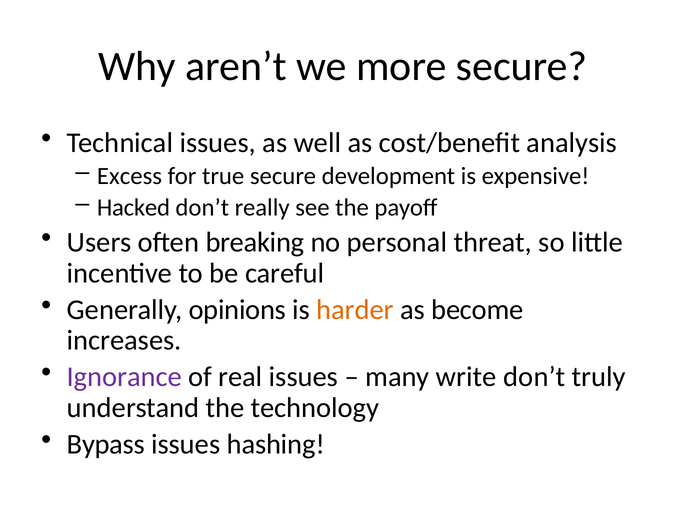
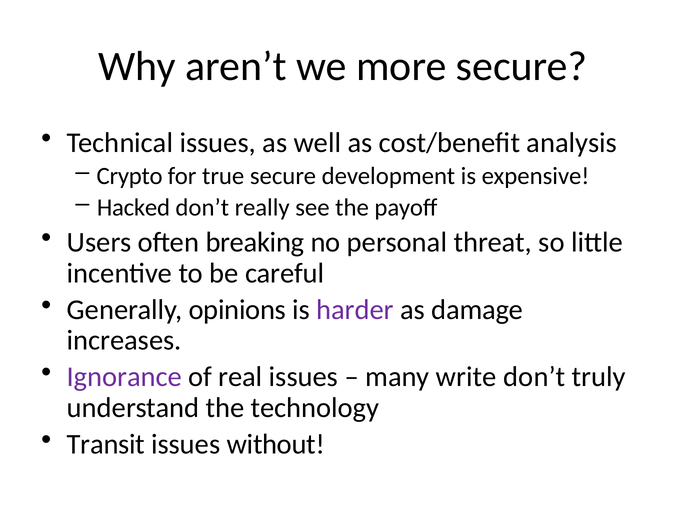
Excess: Excess -> Crypto
harder colour: orange -> purple
become: become -> damage
Bypass: Bypass -> Transit
hashing: hashing -> without
